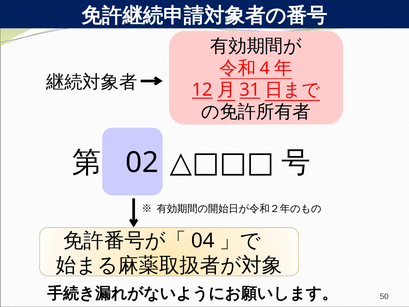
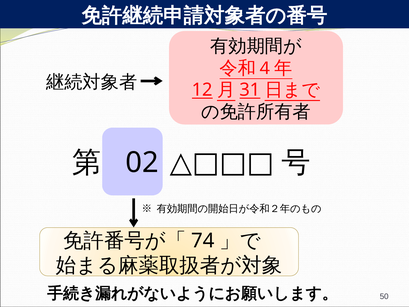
04: 04 -> 74
